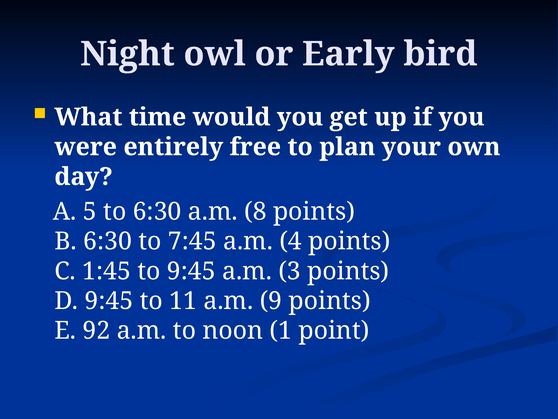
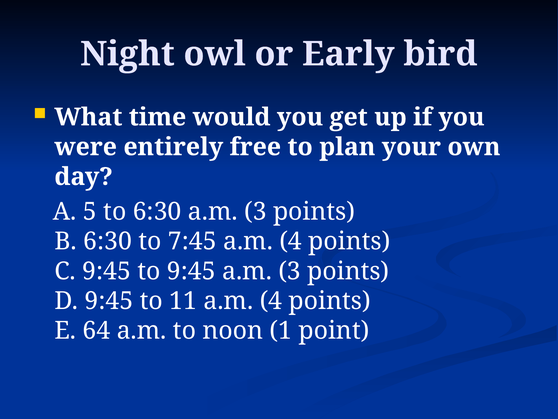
6:30 a.m 8: 8 -> 3
C 1:45: 1:45 -> 9:45
11 a.m 9: 9 -> 4
92: 92 -> 64
